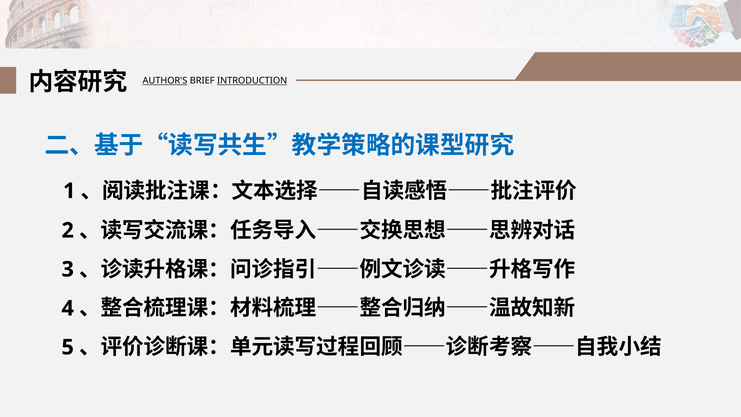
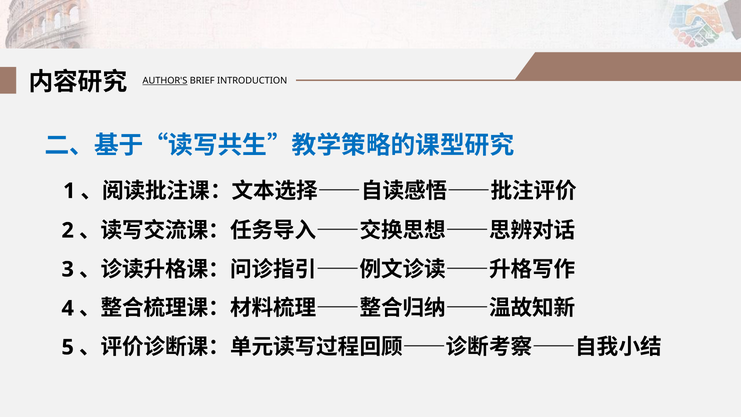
INTRODUCTION underline: present -> none
